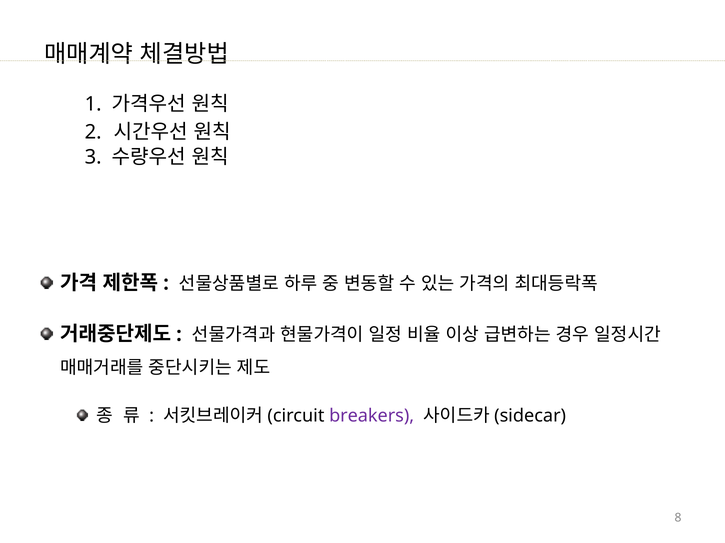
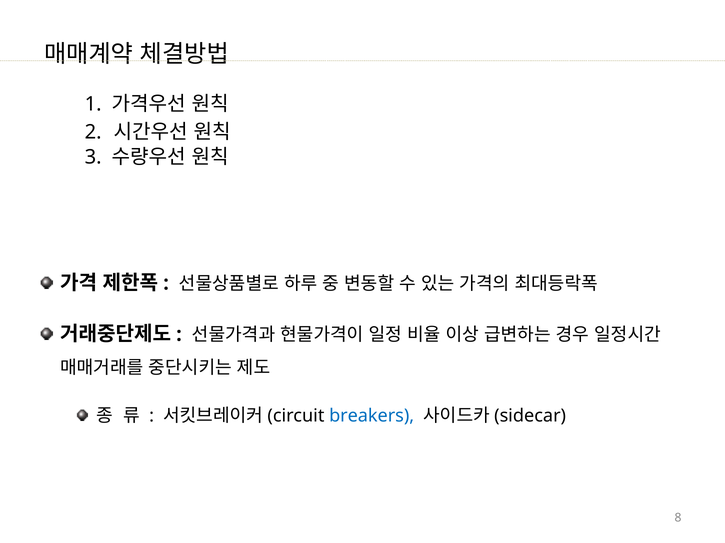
breakers colour: purple -> blue
